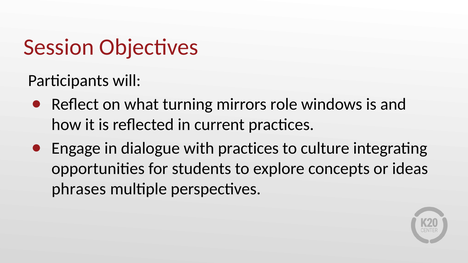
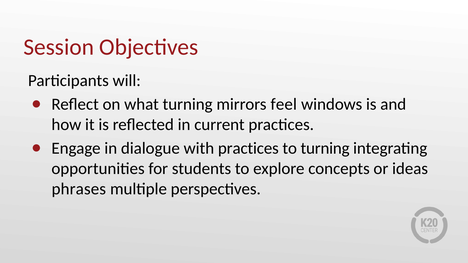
role: role -> feel
to culture: culture -> turning
